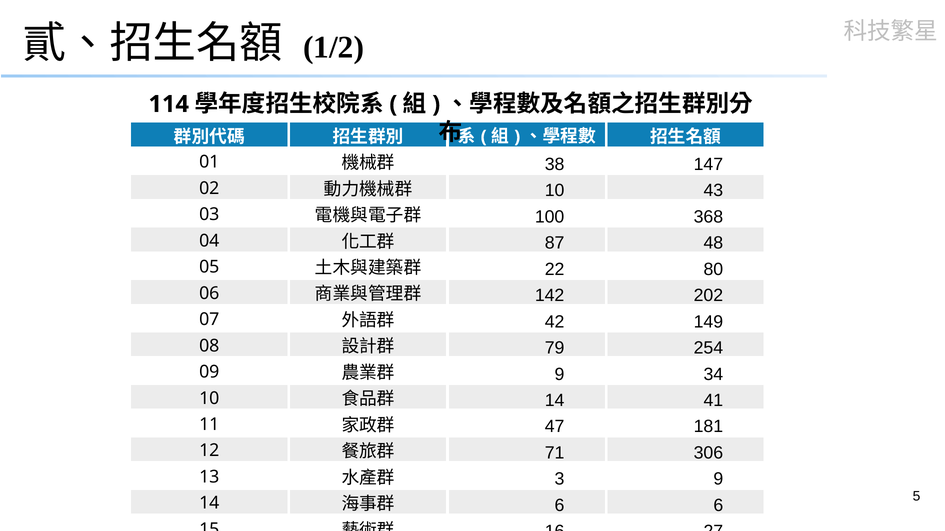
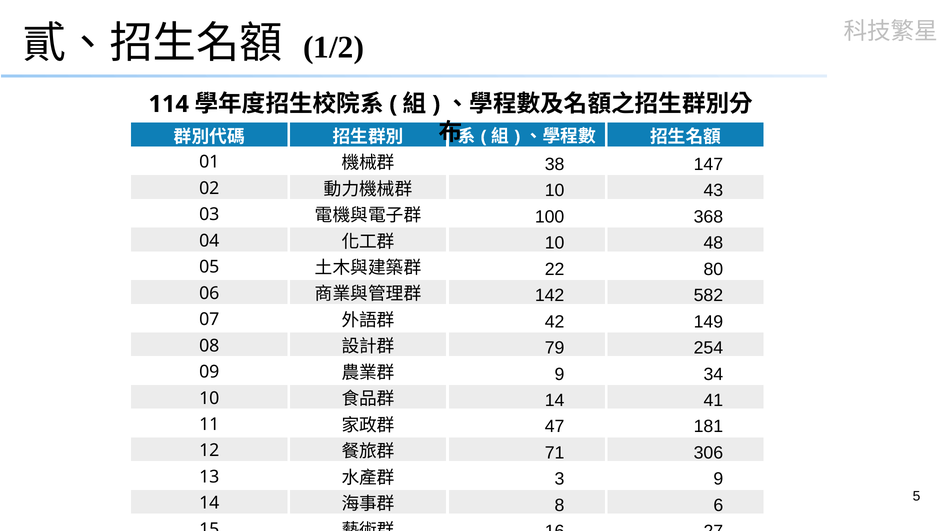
87 at (555, 243): 87 -> 10
202: 202 -> 582
6 at (560, 506): 6 -> 8
